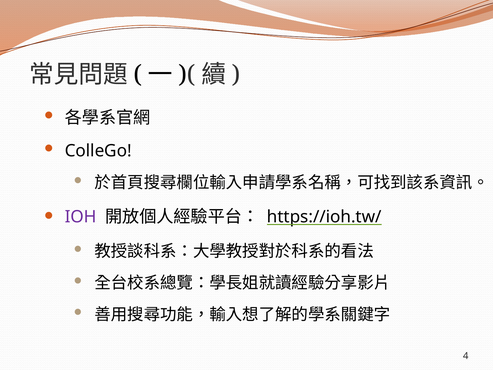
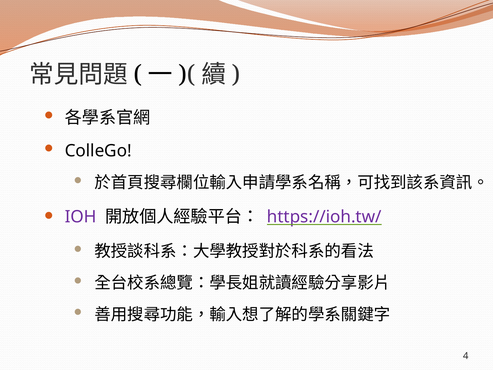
https://ioh.tw/ colour: black -> purple
